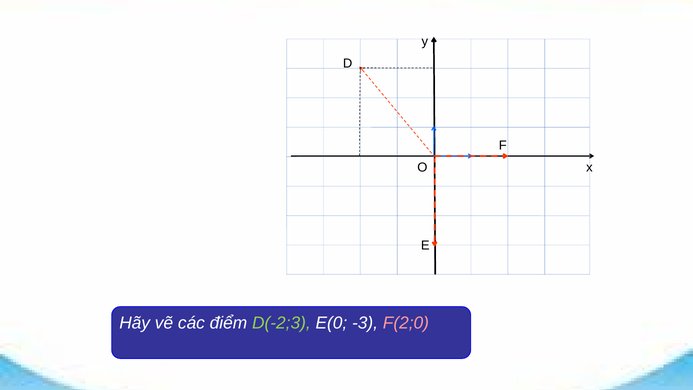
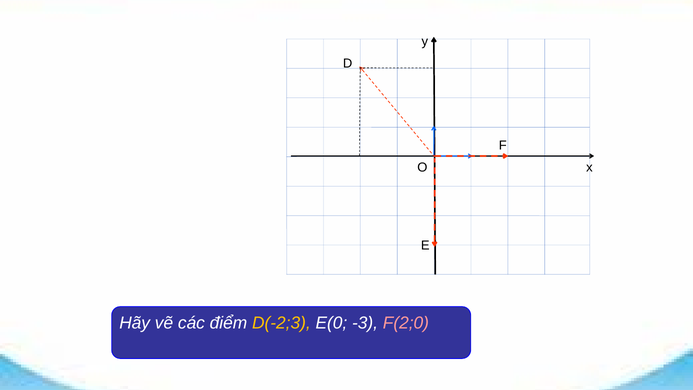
D(-2;3 colour: light green -> yellow
